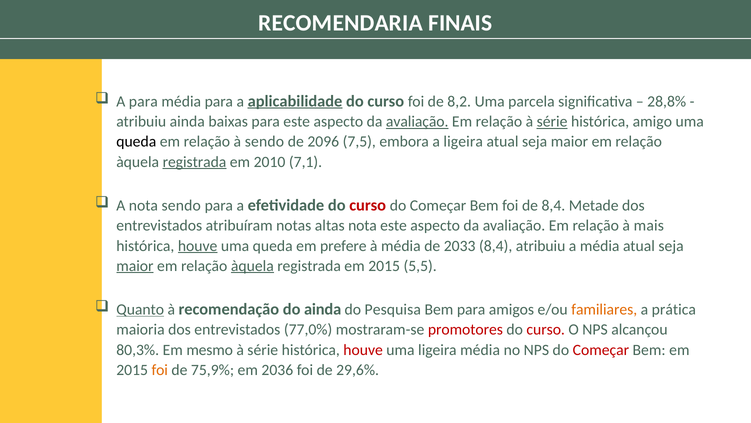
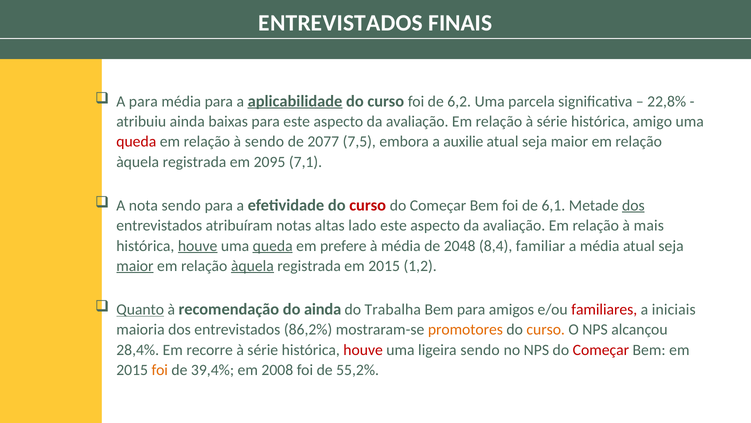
RECOMENDARIA at (341, 23): RECOMENDARIA -> ENTREVISTADOS
8,2: 8,2 -> 6,2
28,8%: 28,8% -> 22,8%
avaliação at (417, 121) underline: present -> none
série at (552, 121) underline: present -> none
queda at (136, 142) colour: black -> red
2096: 2096 -> 2077
a ligeira: ligeira -> auxilie
registrada at (194, 162) underline: present -> none
2010: 2010 -> 2095
de 8,4: 8,4 -> 6,1
dos at (633, 205) underline: none -> present
altas nota: nota -> lado
queda at (273, 245) underline: none -> present
2033: 2033 -> 2048
8,4 atribuiu: atribuiu -> familiar
5,5: 5,5 -> 1,2
Pesquisa: Pesquisa -> Trabalha
familiares colour: orange -> red
prática: prática -> iniciais
77,0%: 77,0% -> 86,2%
promotores colour: red -> orange
curso at (546, 329) colour: red -> orange
80,3%: 80,3% -> 28,4%
mesmo: mesmo -> recorre
ligeira média: média -> sendo
75,9%: 75,9% -> 39,4%
2036: 2036 -> 2008
29,6%: 29,6% -> 55,2%
